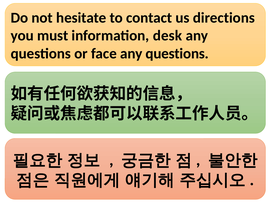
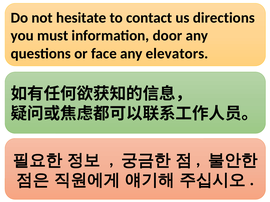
desk: desk -> door
face any questions: questions -> elevators
